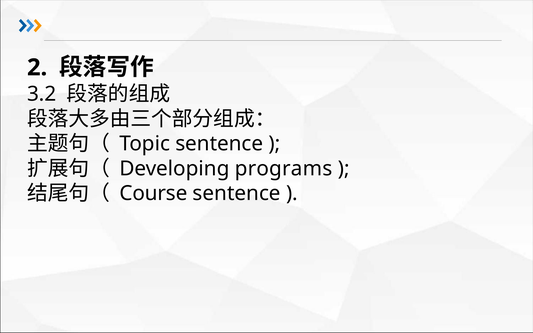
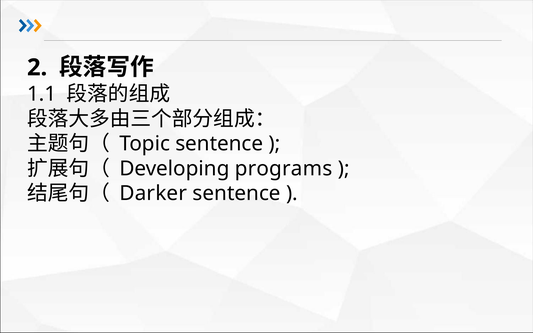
3.2: 3.2 -> 1.1
Course: Course -> Darker
